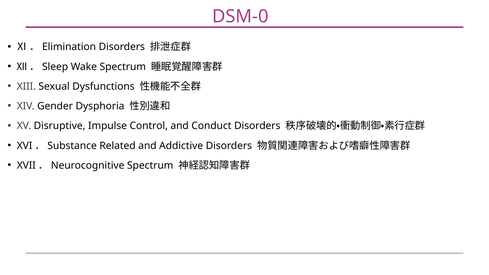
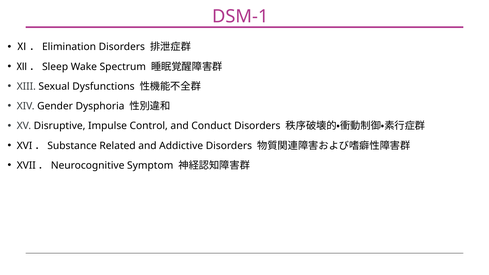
DSM-0: DSM-0 -> DSM-1
Spectrum at (150, 165): Spectrum -> Symptom
